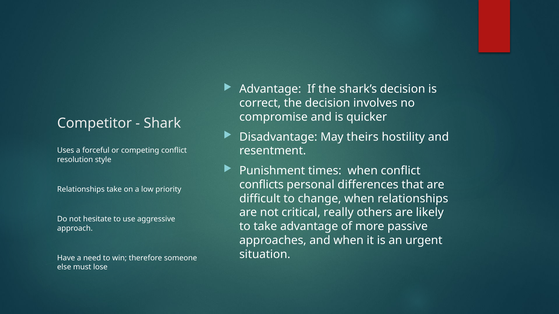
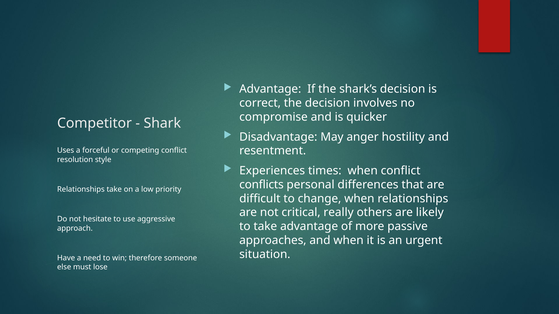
theirs: theirs -> anger
Punishment: Punishment -> Experiences
